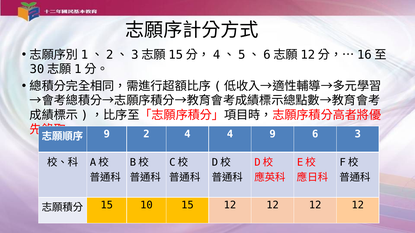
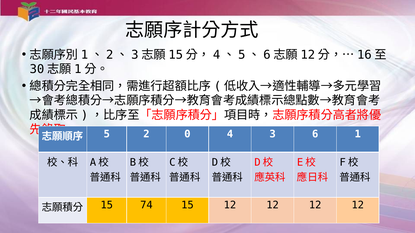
9 at (107, 134): 9 -> 5
2 4: 4 -> 0
4 9: 9 -> 3
3: 3 -> 1
10: 10 -> 74
